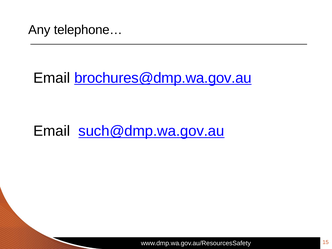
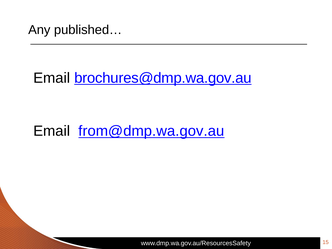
telephone…: telephone… -> published…
such@dmp.wa.gov.au: such@dmp.wa.gov.au -> from@dmp.wa.gov.au
